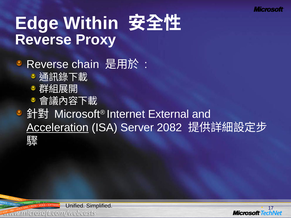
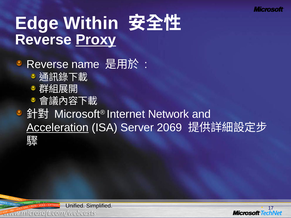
Proxy underline: none -> present
chain: chain -> name
External: External -> Network
2082: 2082 -> 2069
